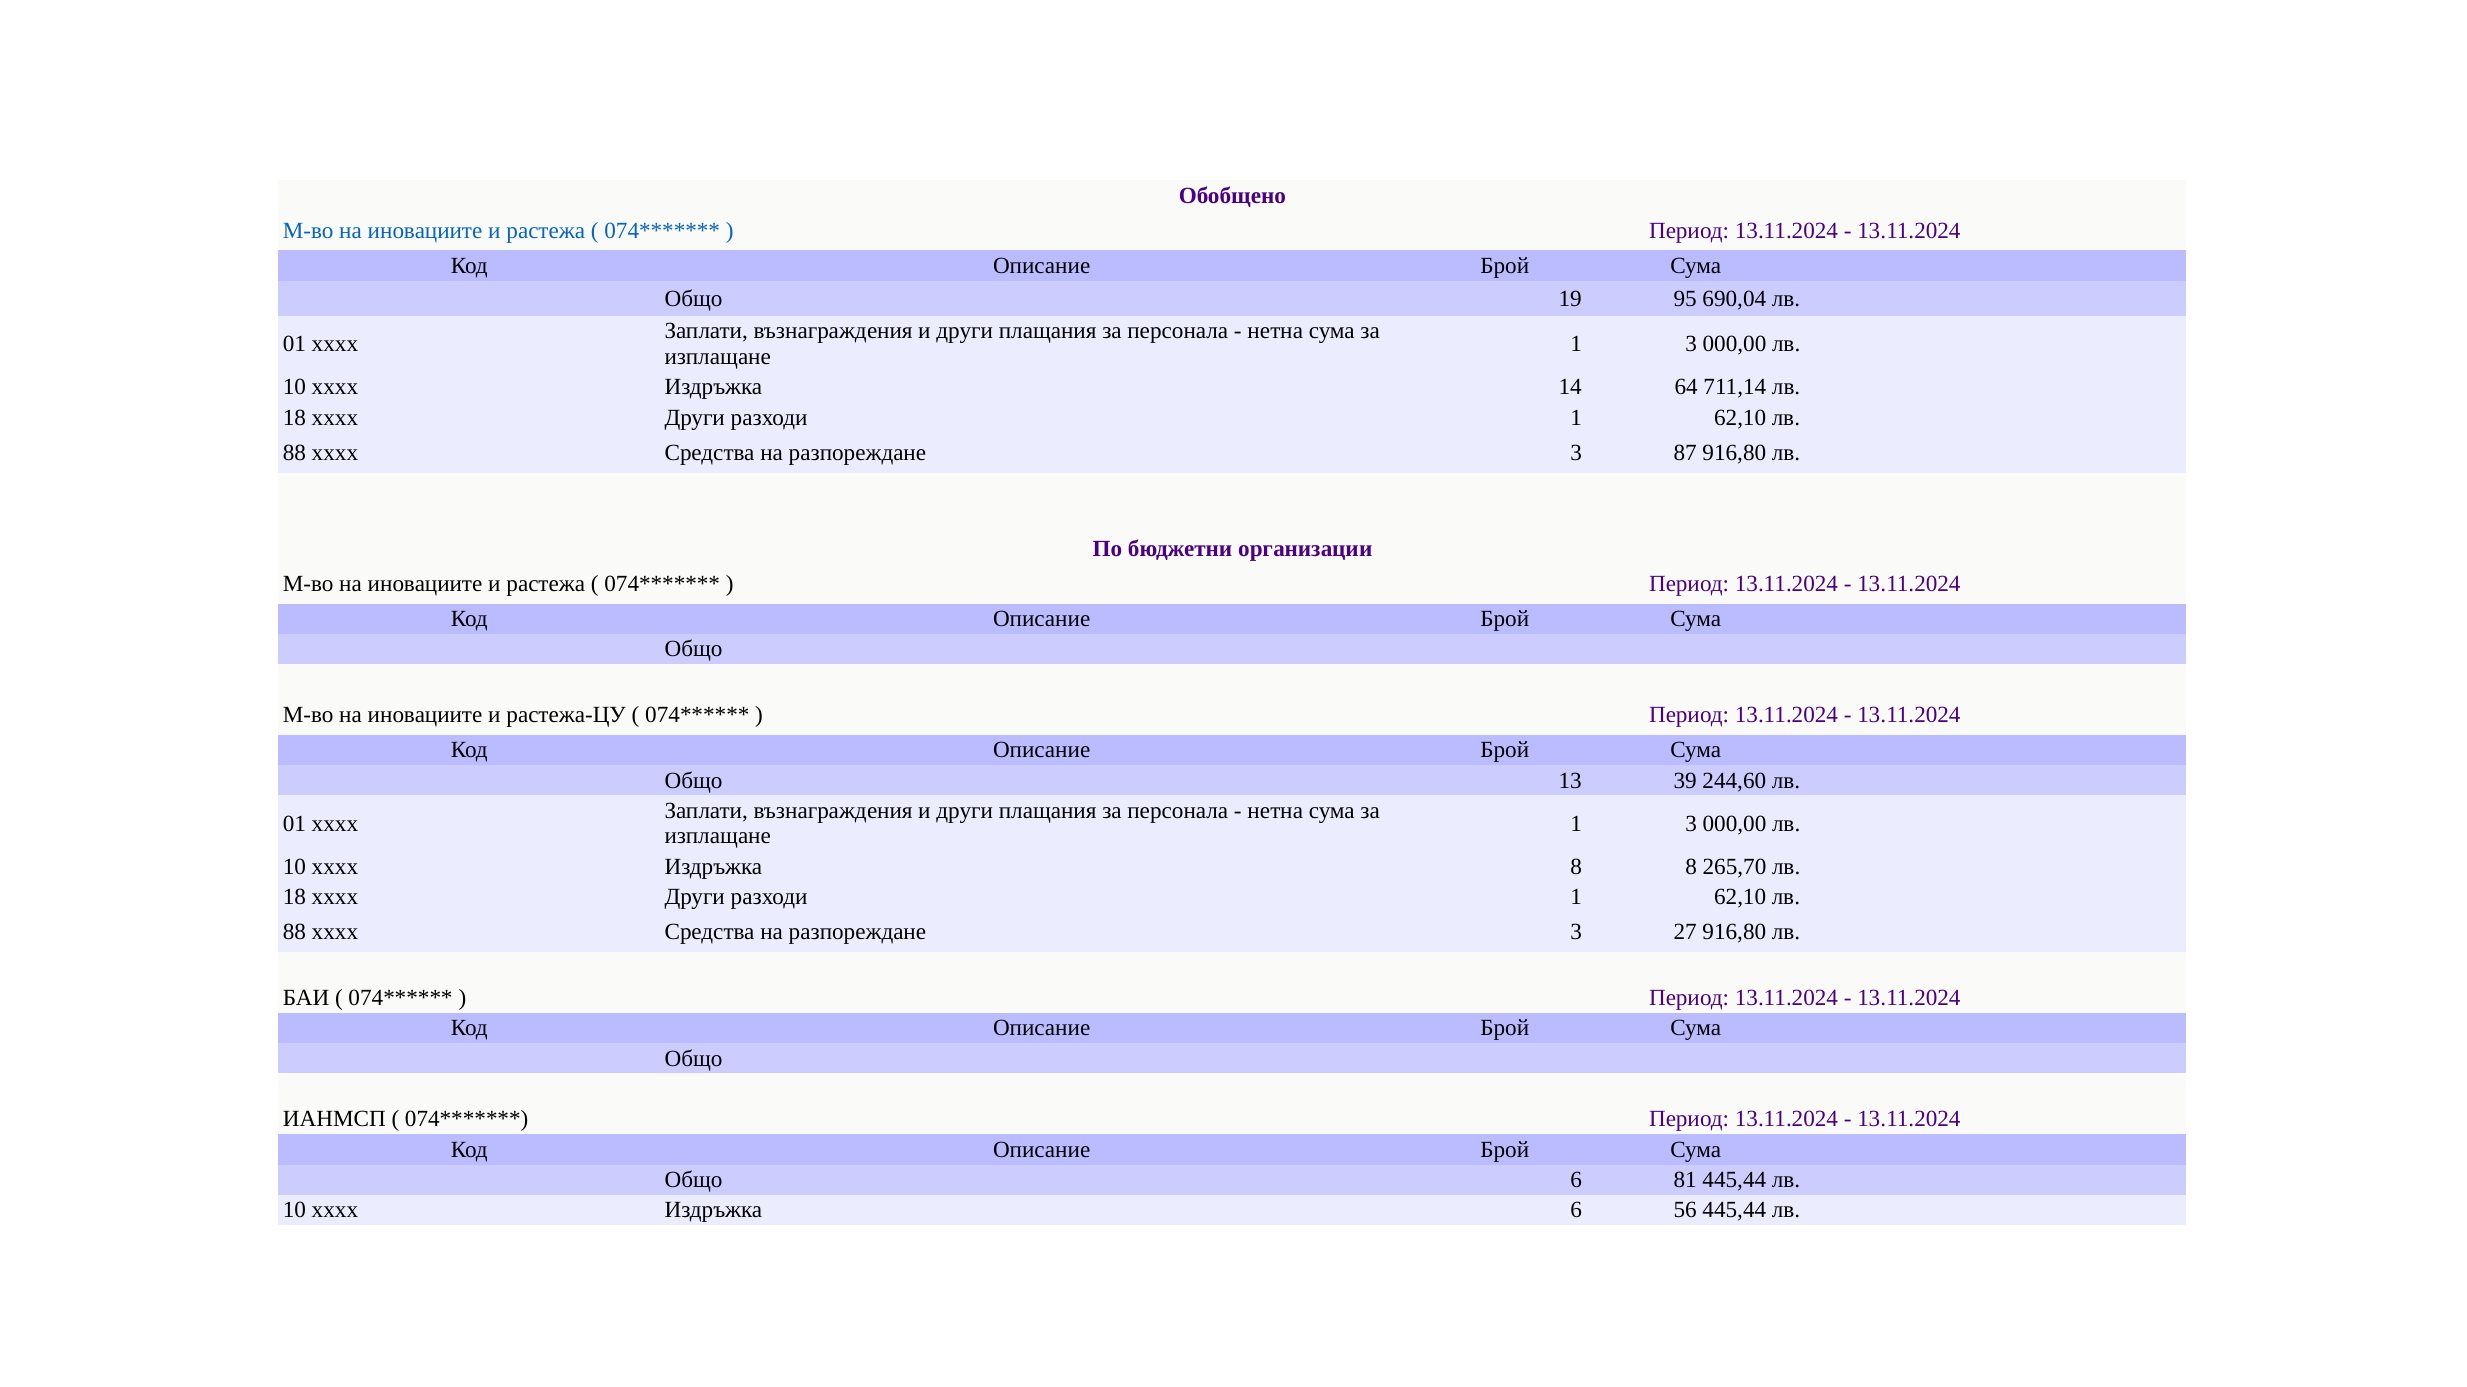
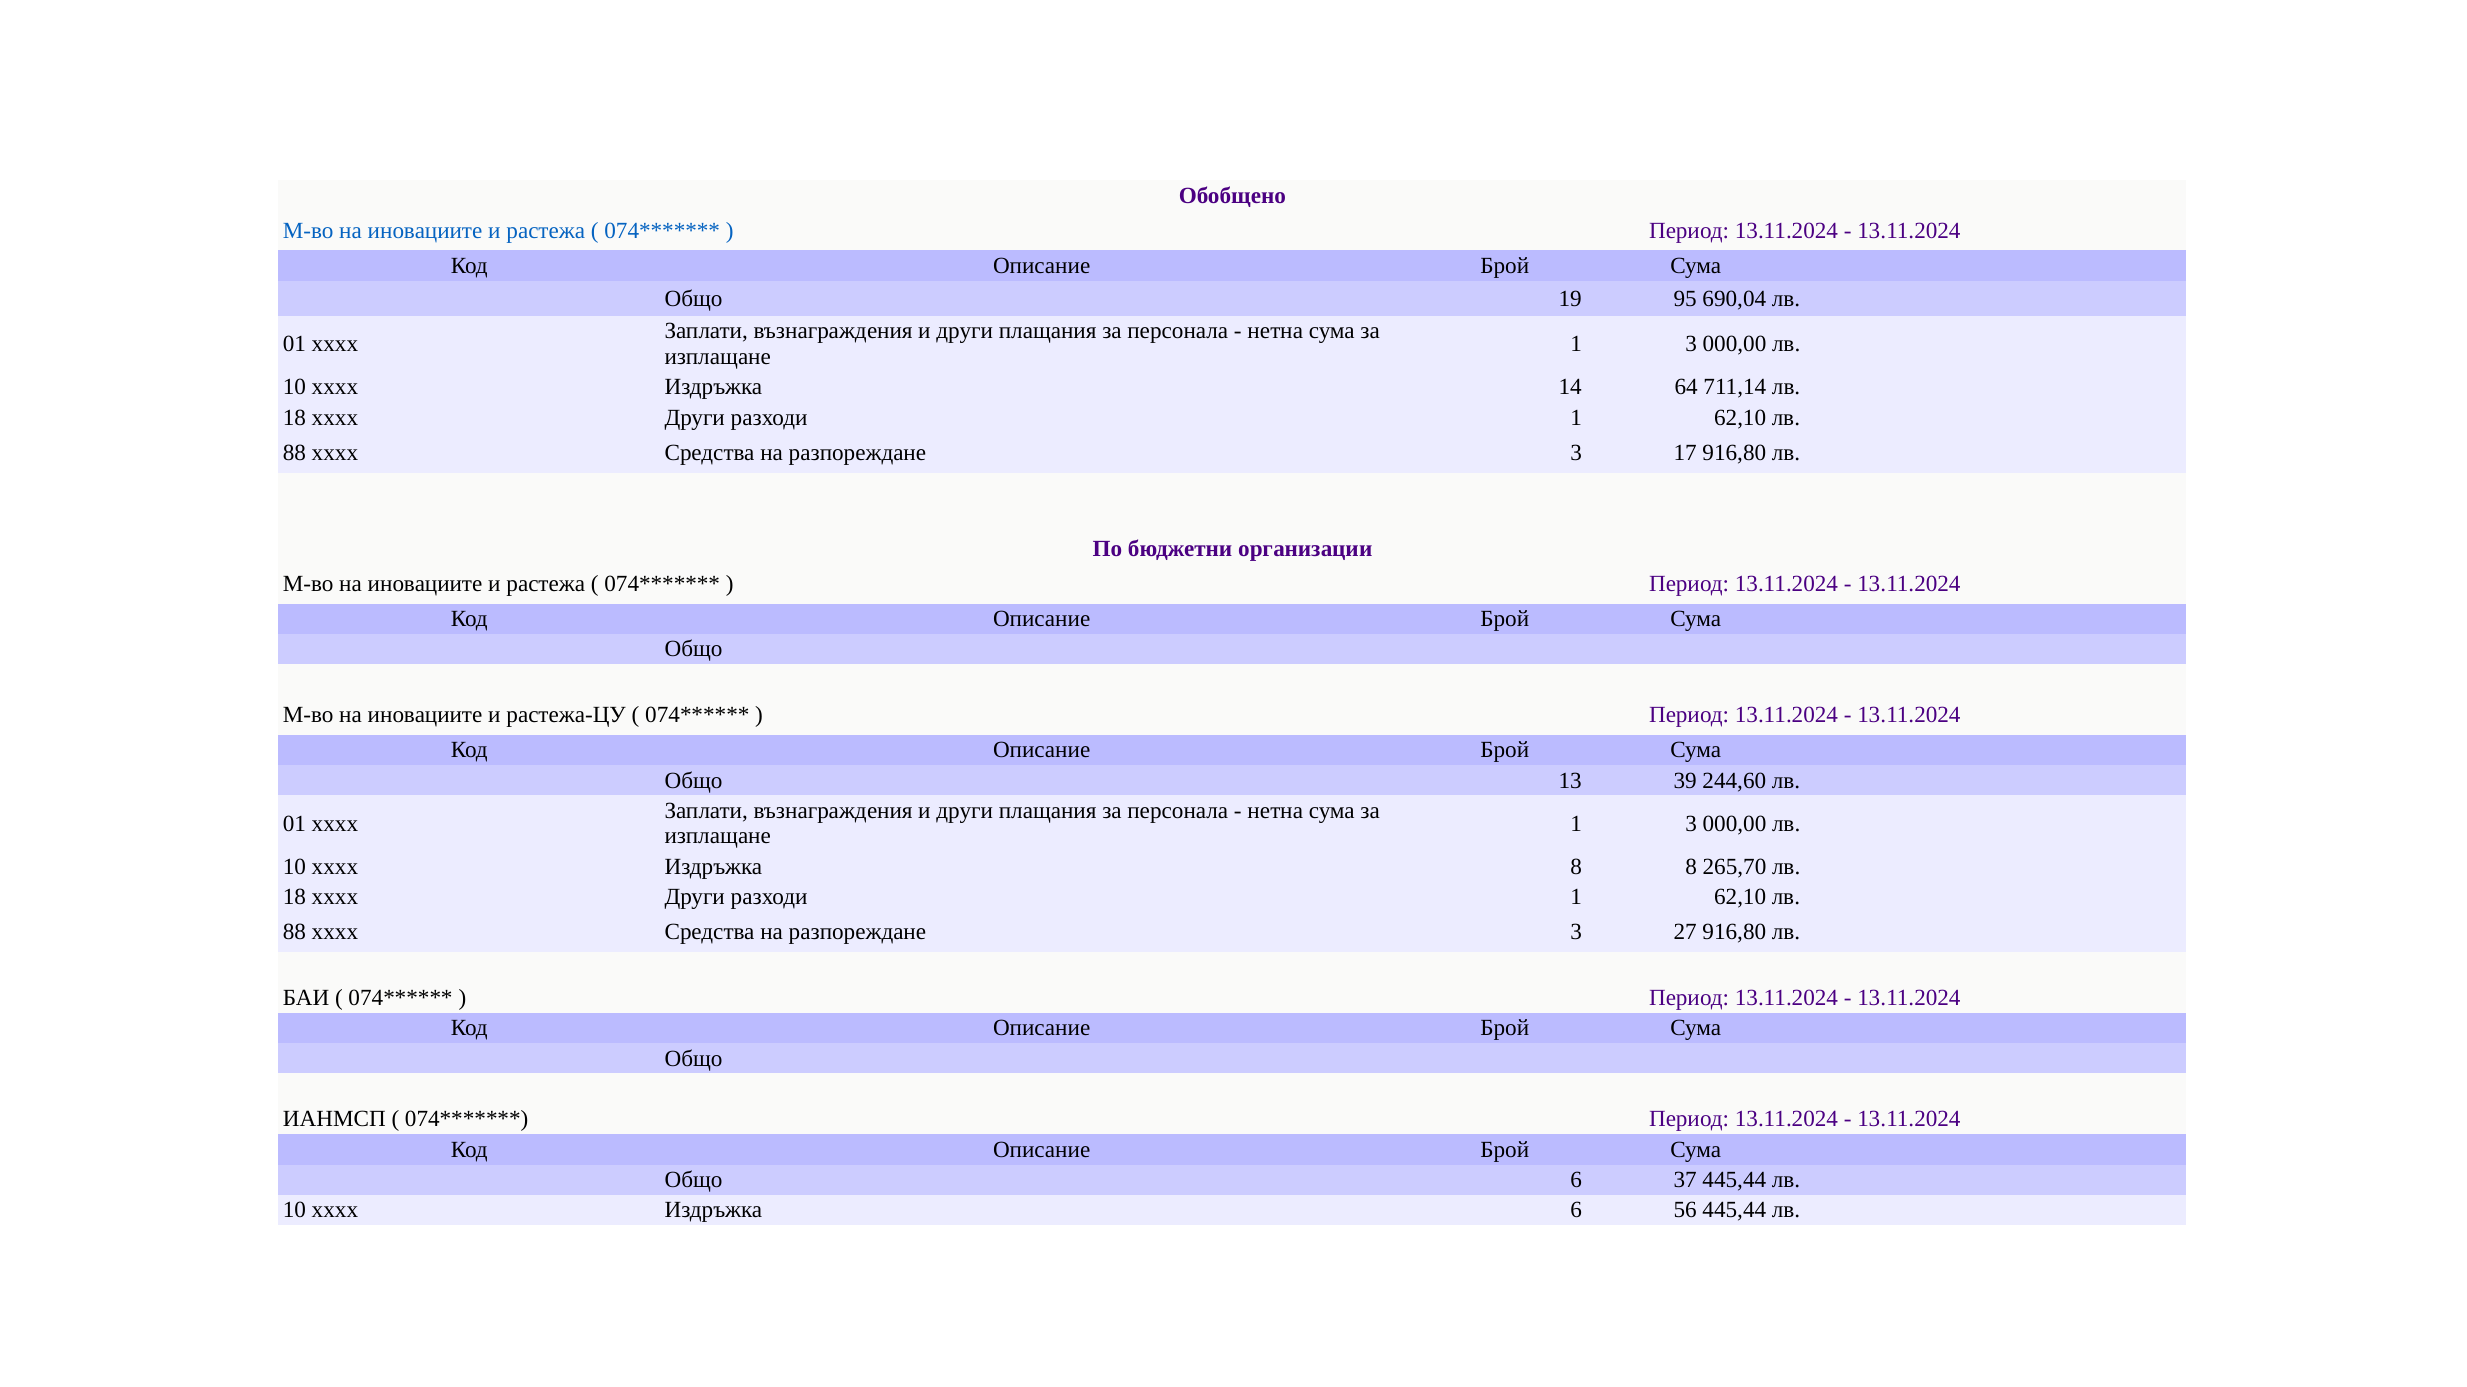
87: 87 -> 17
81: 81 -> 37
